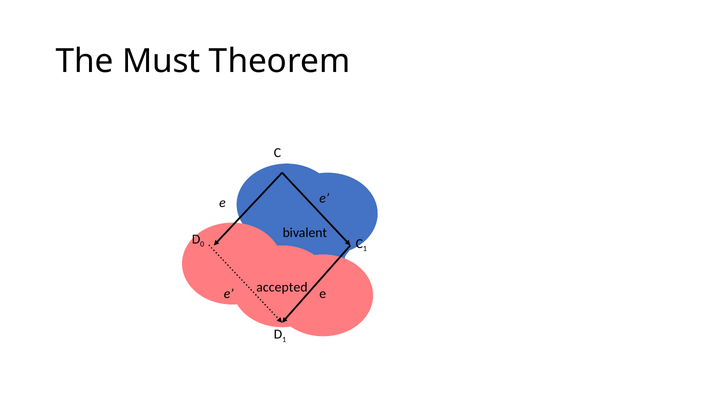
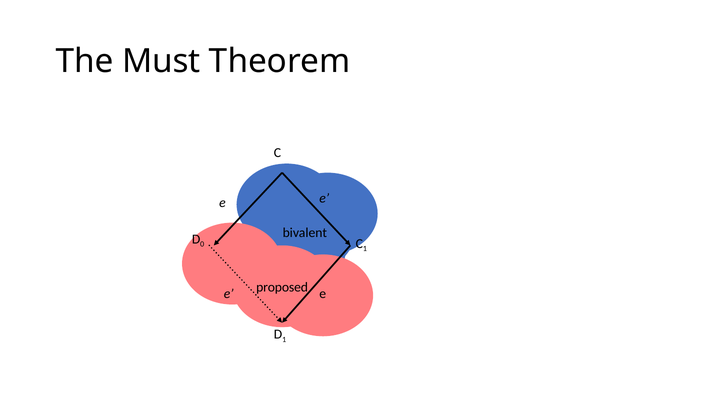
accepted: accepted -> proposed
